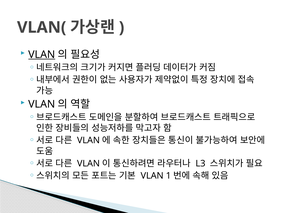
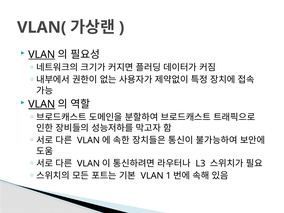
VLAN at (42, 104) underline: none -> present
